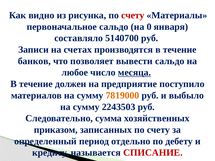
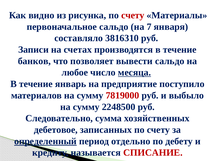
0: 0 -> 7
5140700: 5140700 -> 3816310
должен: должен -> январь
7819000 colour: orange -> red
2243503: 2243503 -> 2248500
приказом: приказом -> дебетовое
определенный underline: none -> present
